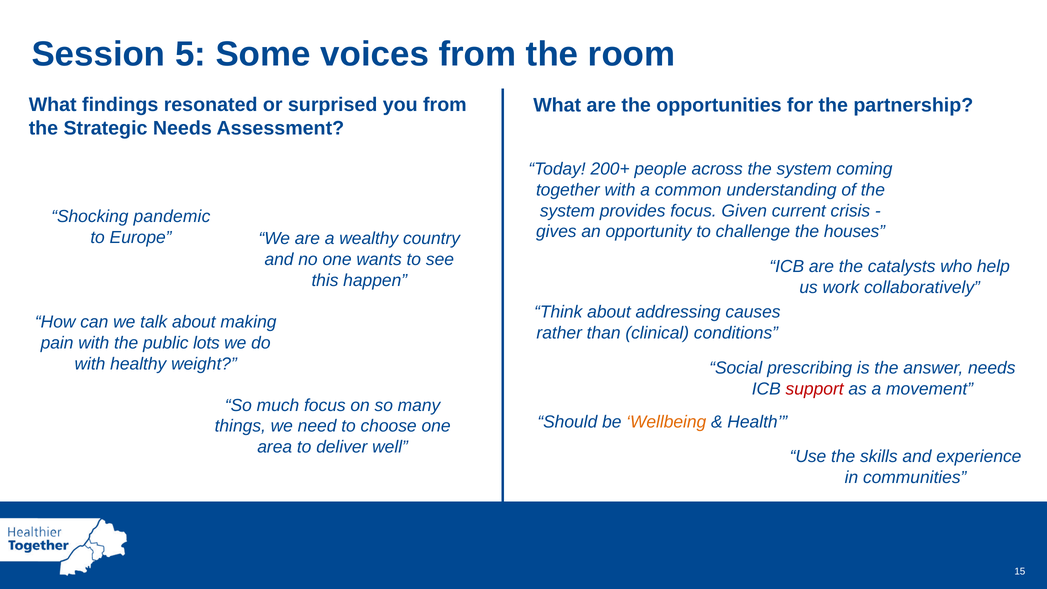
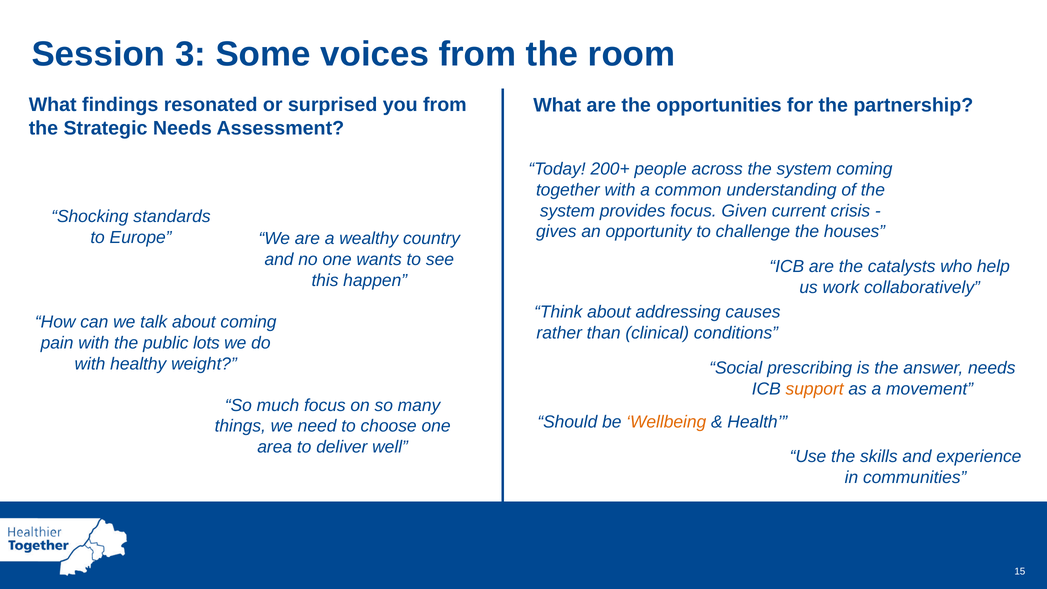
5: 5 -> 3
pandemic: pandemic -> standards
about making: making -> coming
support colour: red -> orange
